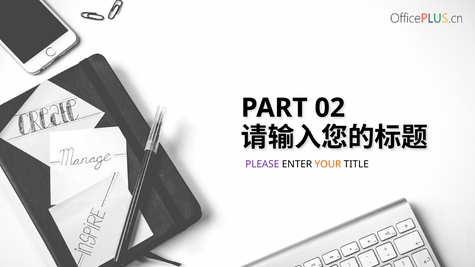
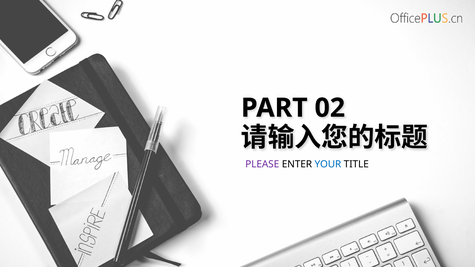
YOUR colour: orange -> blue
